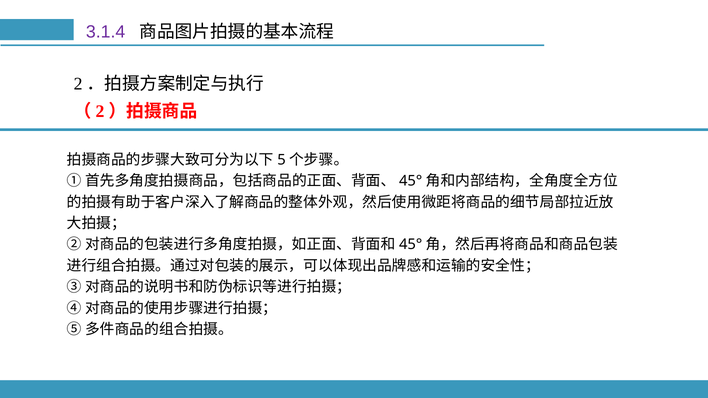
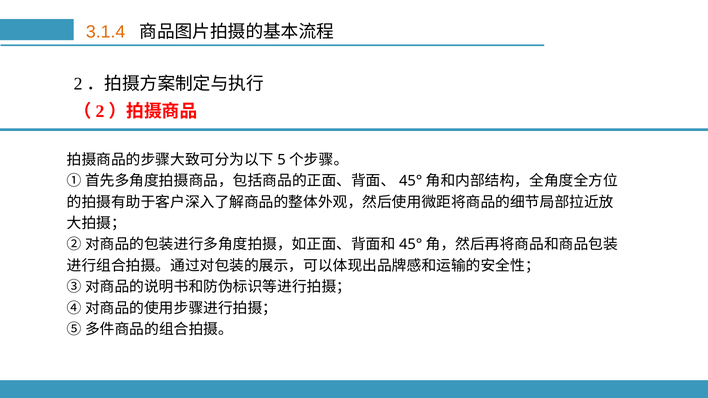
3.1.4 colour: purple -> orange
